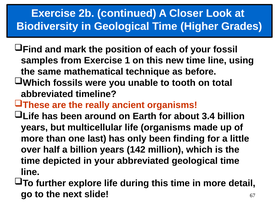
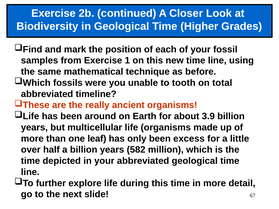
3.4: 3.4 -> 3.9
last: last -> leaf
finding: finding -> excess
142: 142 -> 582
